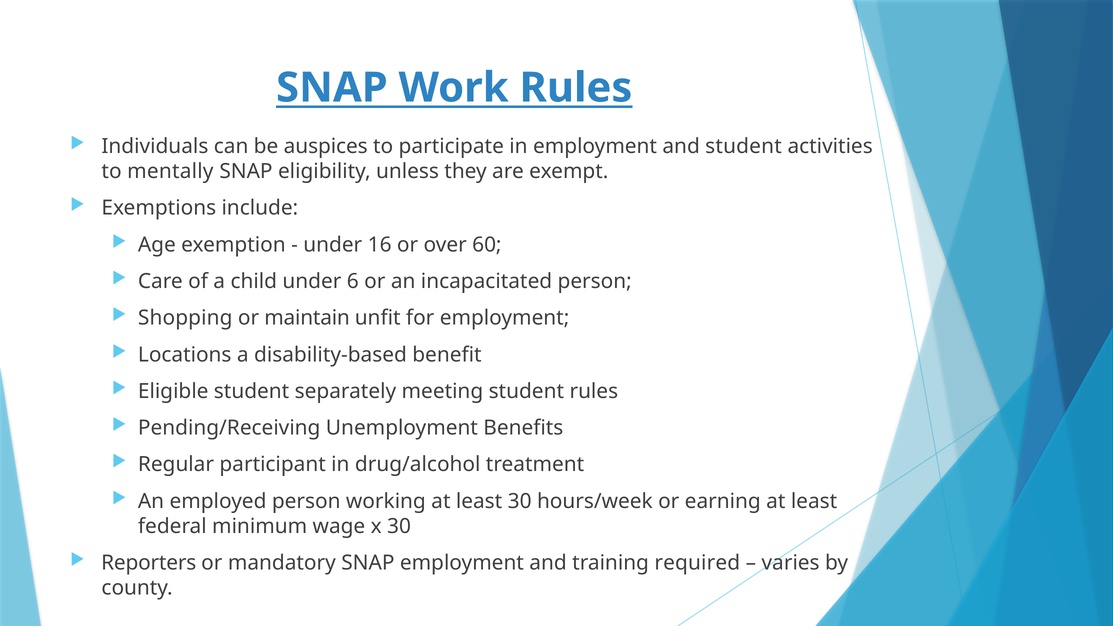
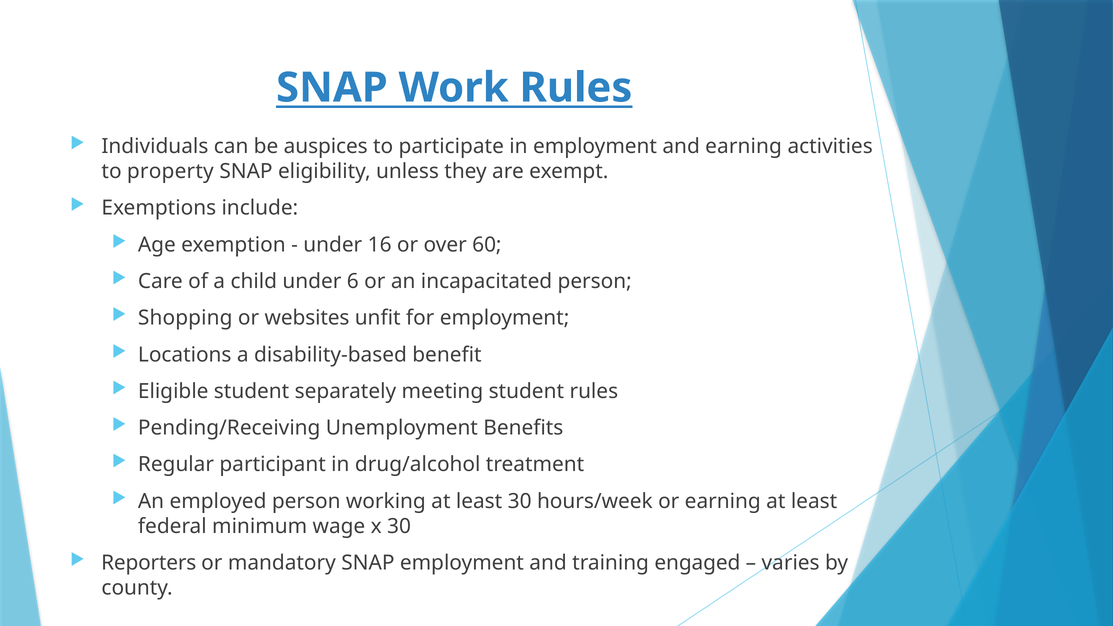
and student: student -> earning
mentally: mentally -> property
maintain: maintain -> websites
required: required -> engaged
